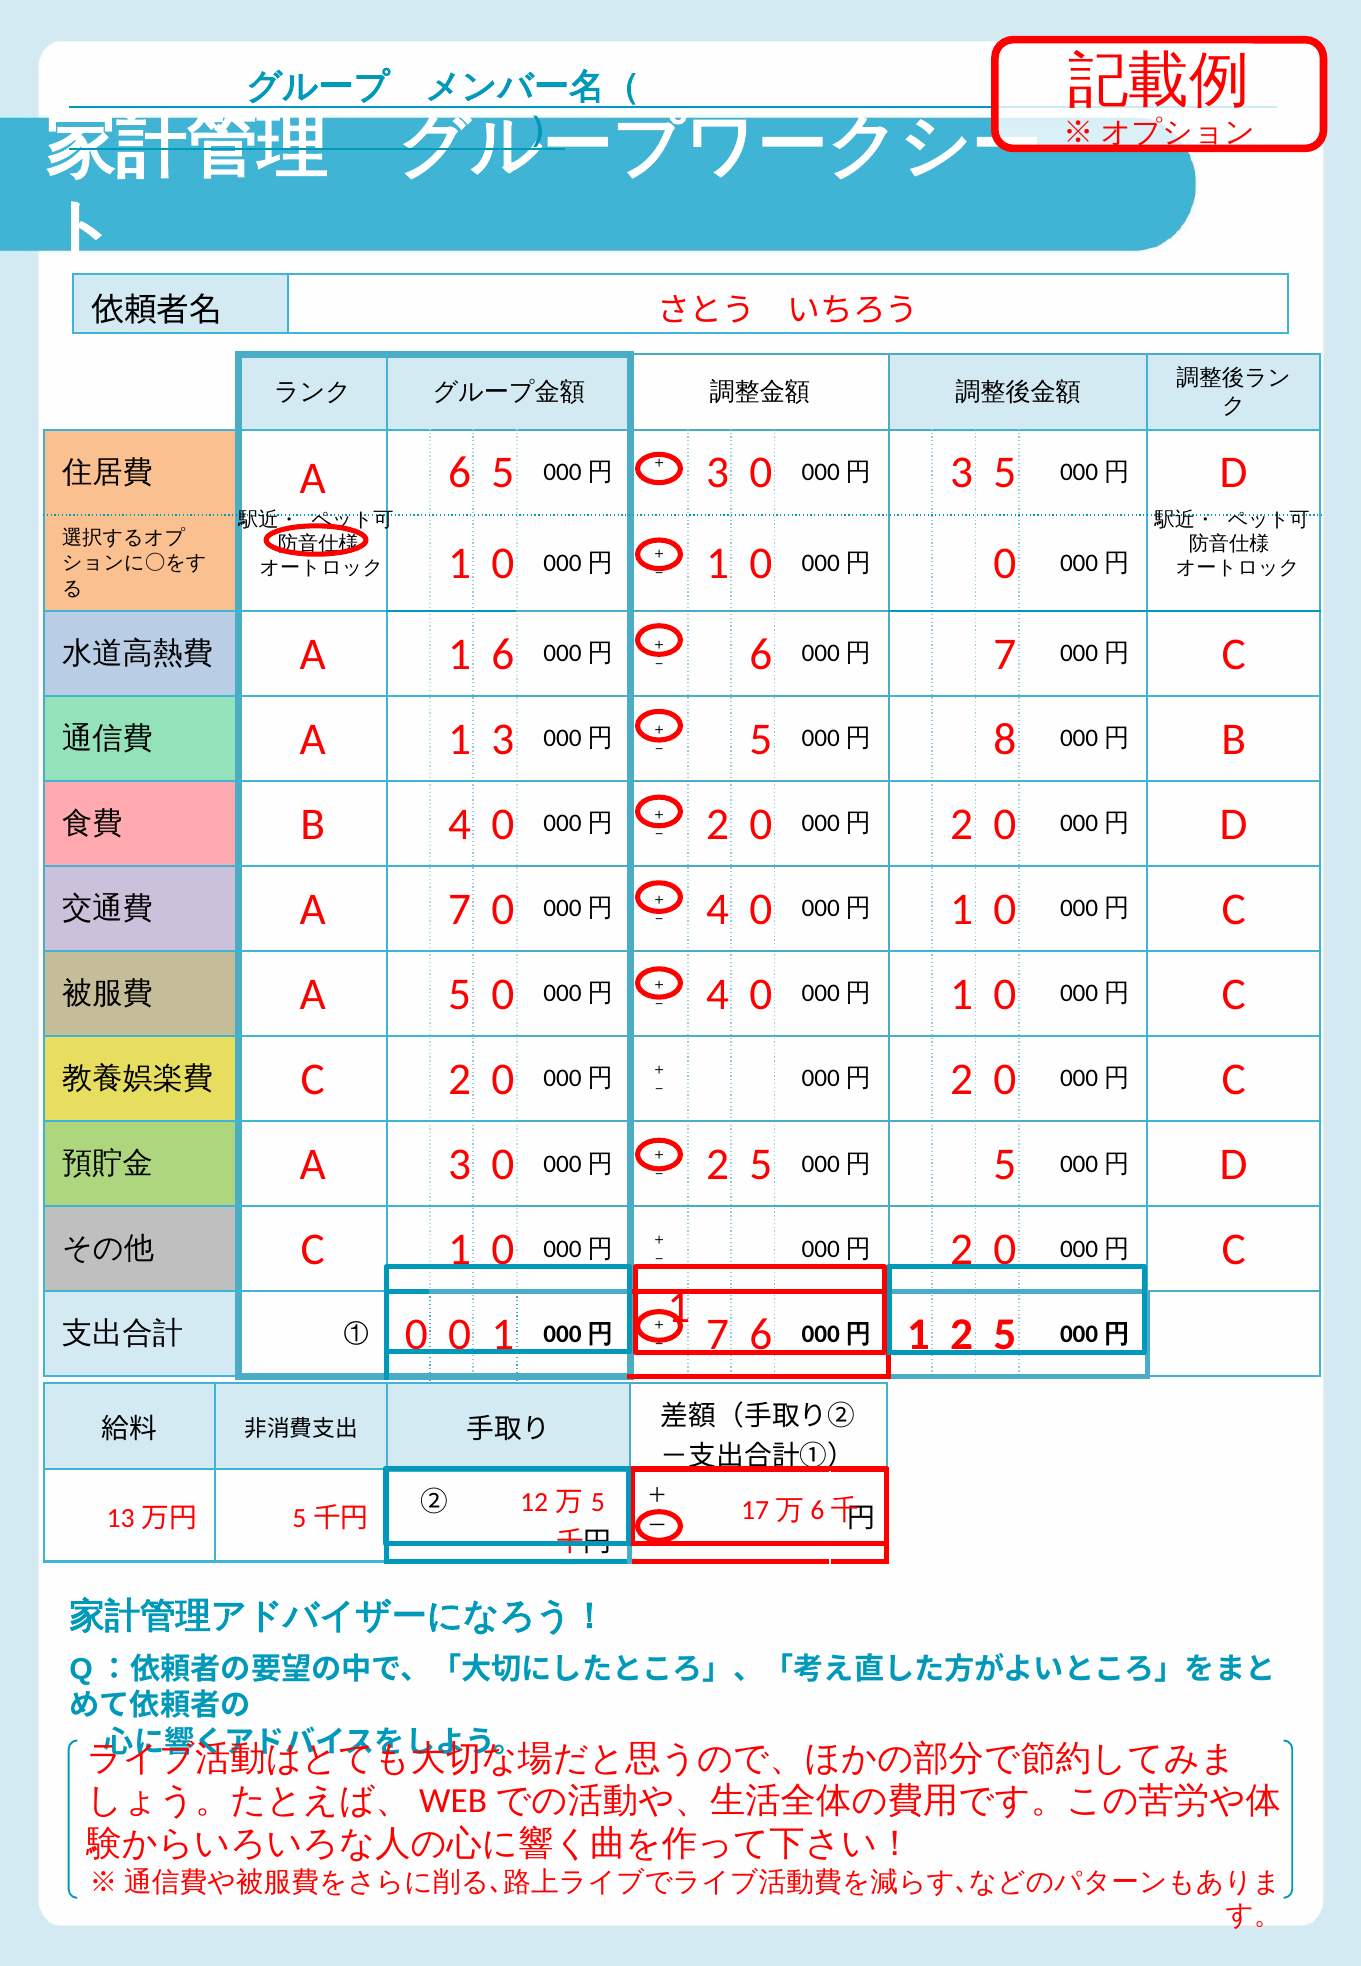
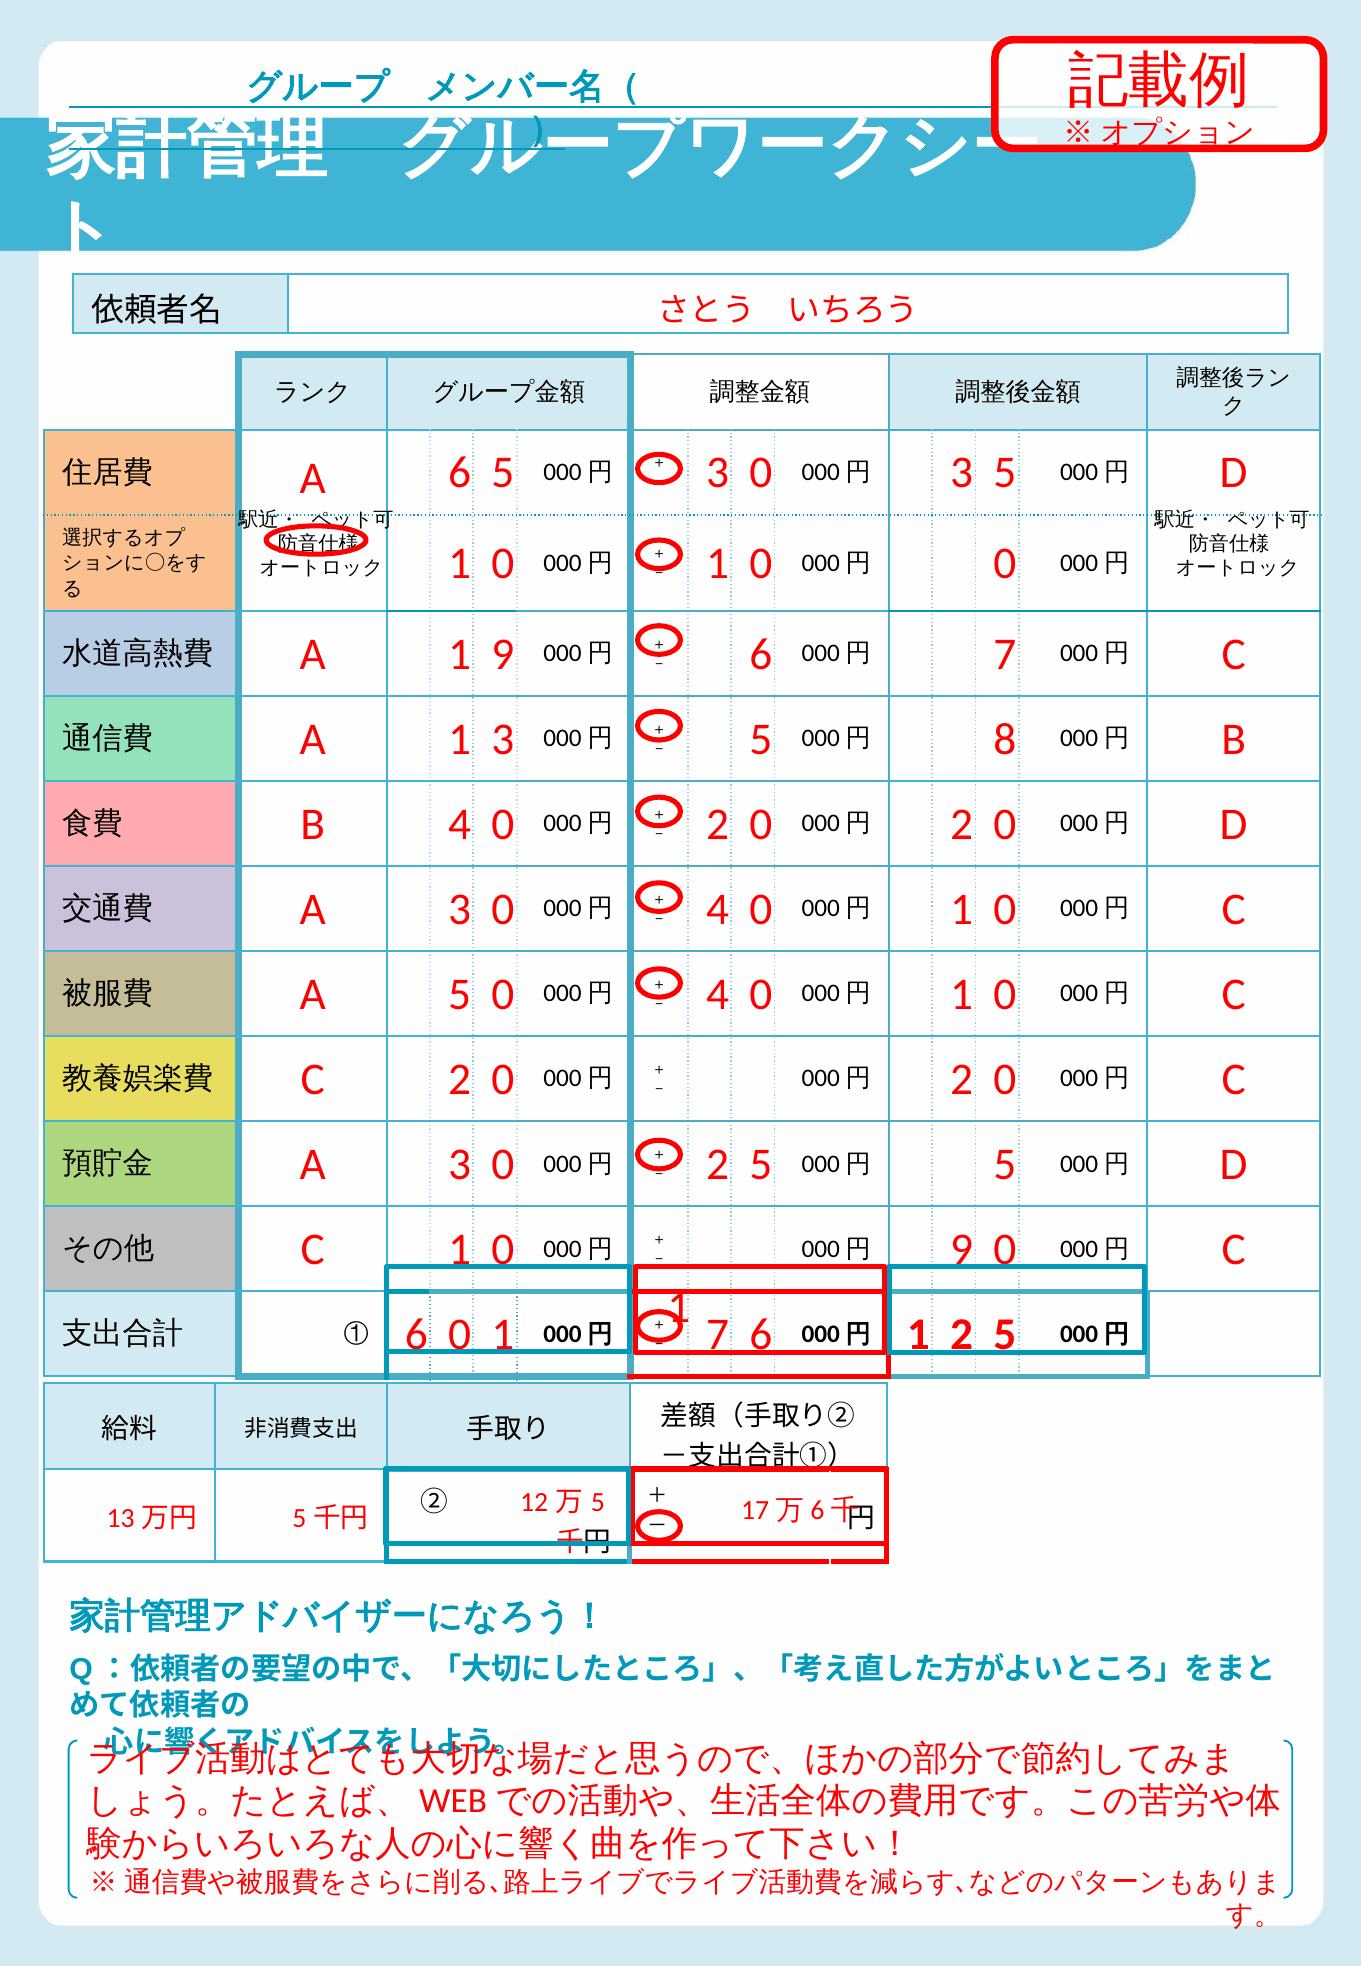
1 6: 6 -> 9
7 at (460, 909): 7 -> 3
2 at (962, 1249): 2 -> 9
① 0: 0 -> 6
